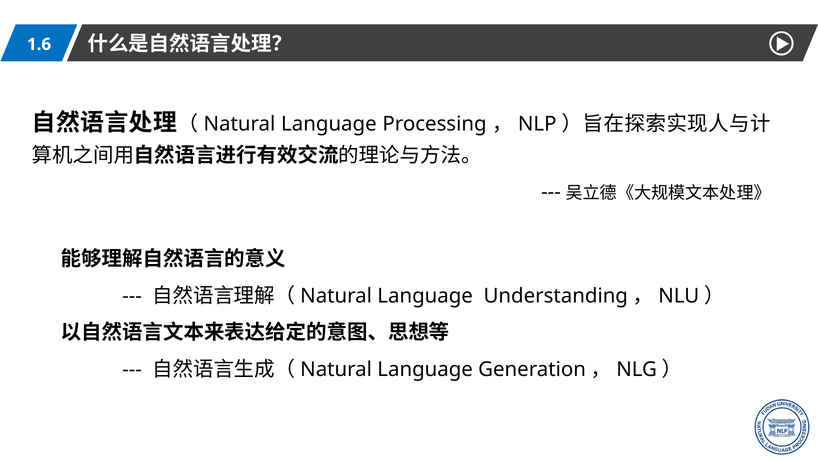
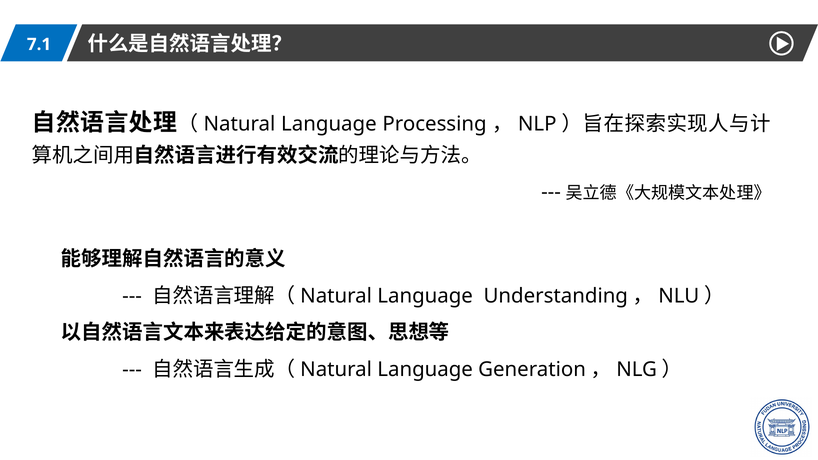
1.6: 1.6 -> 7.1
